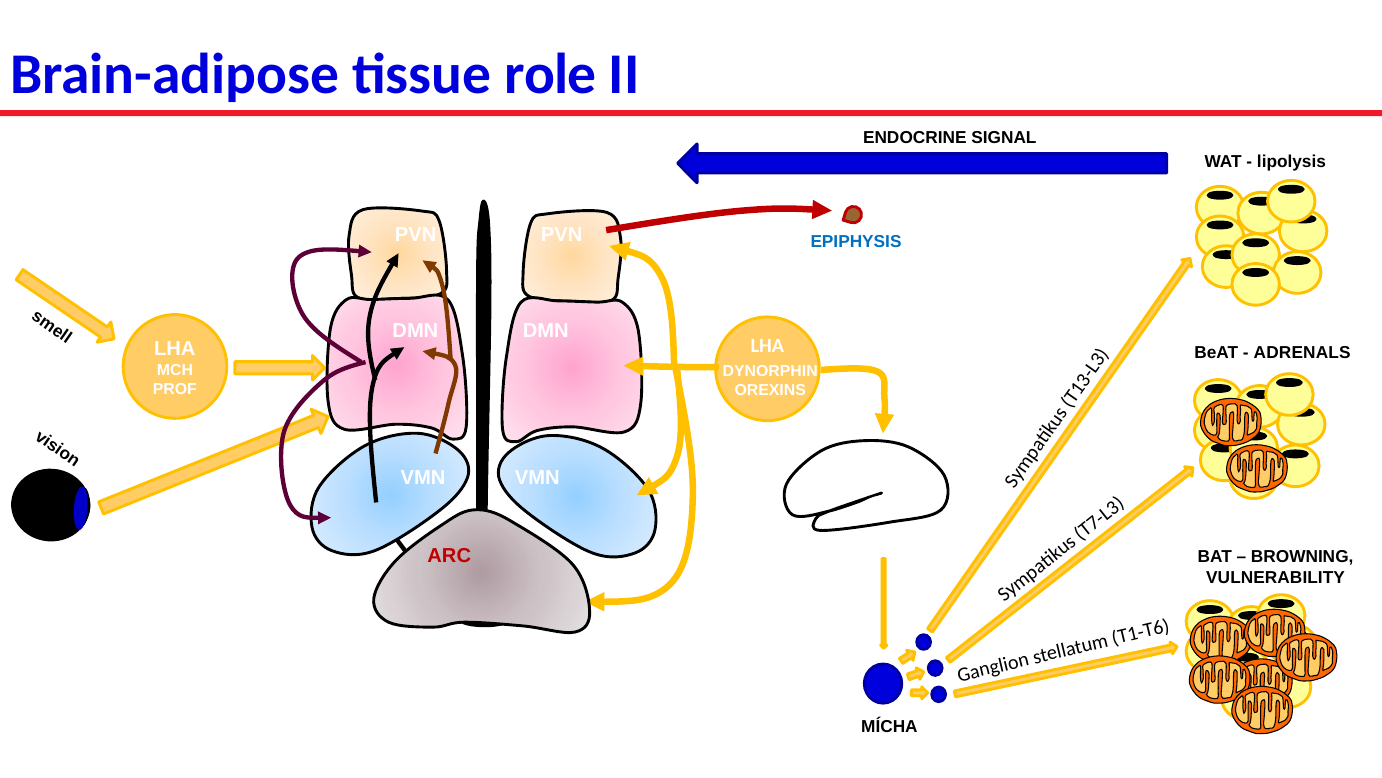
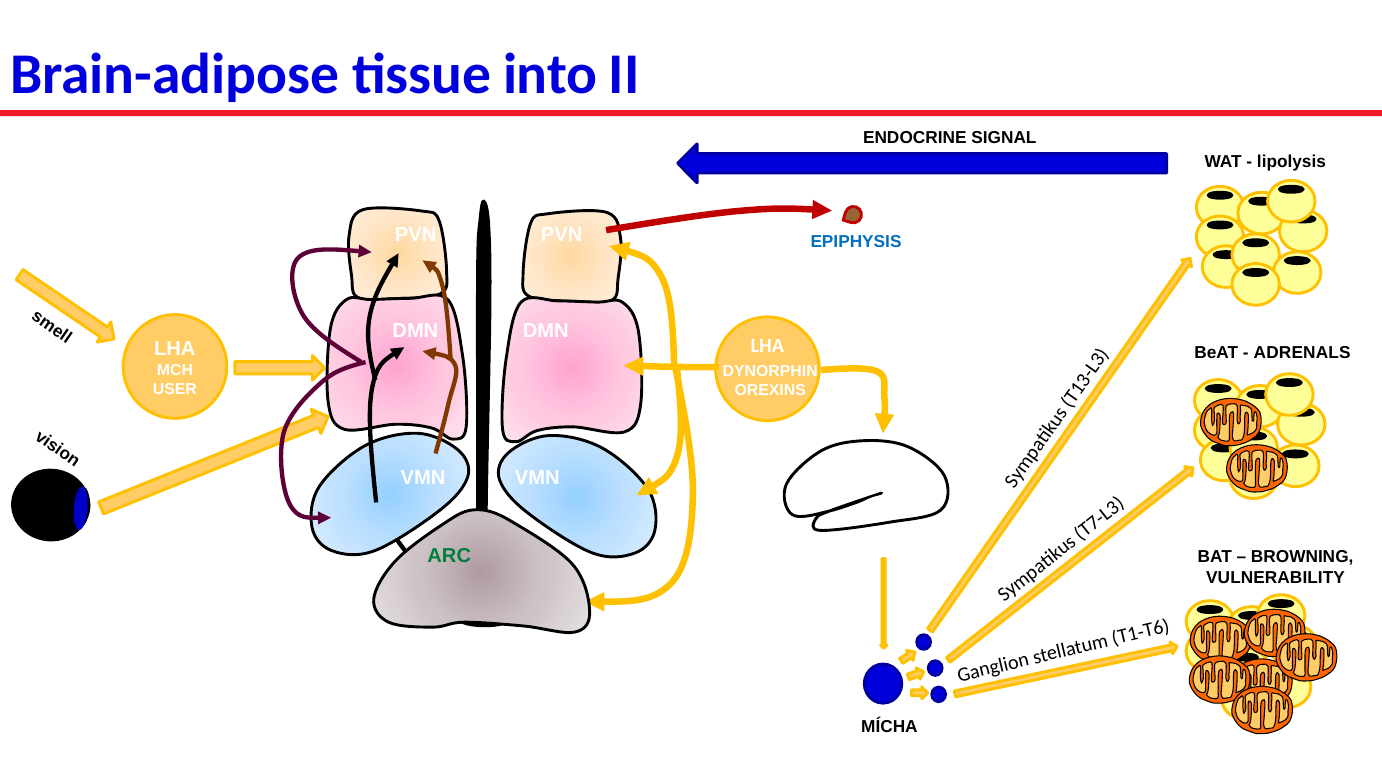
role: role -> into
PROF: PROF -> USER
ARC at (449, 555) colour: red -> green
